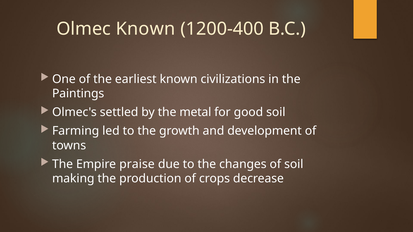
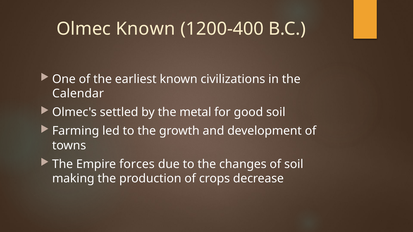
Paintings: Paintings -> Calendar
praise: praise -> forces
